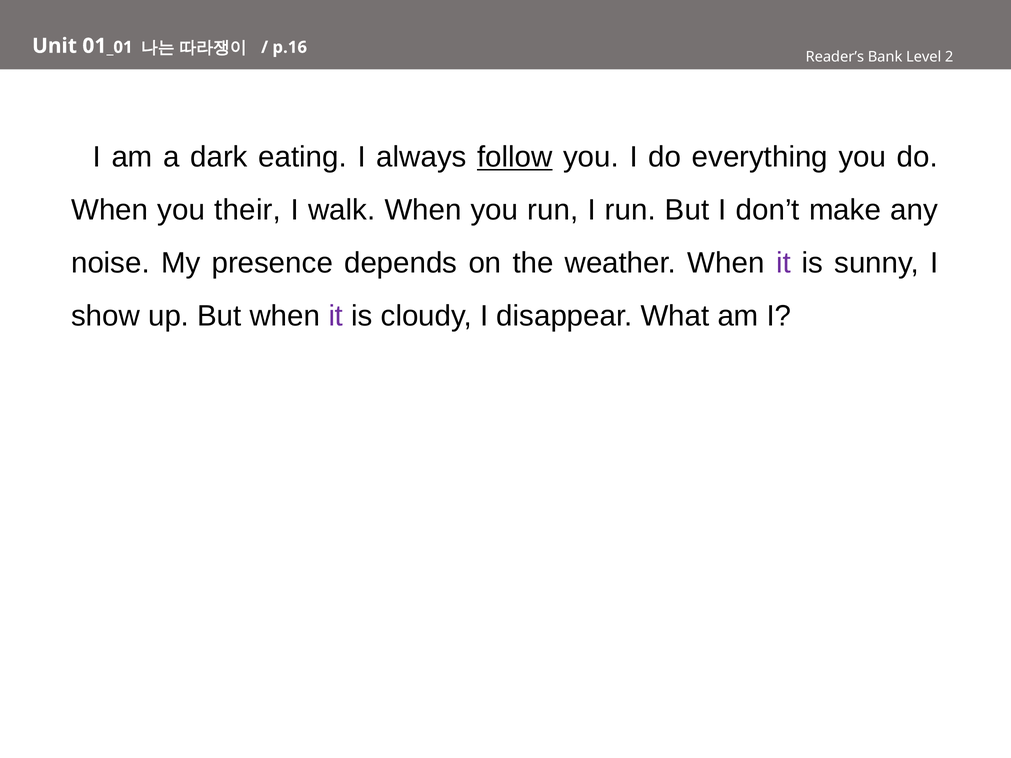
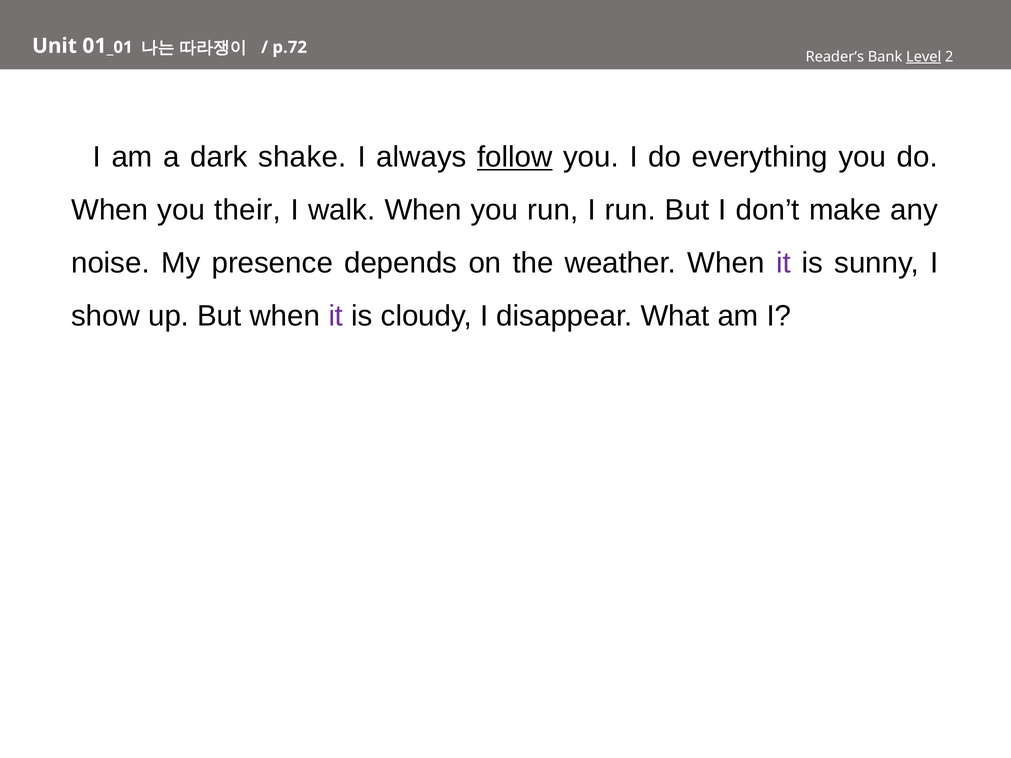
p.16: p.16 -> p.72
Level underline: none -> present
eating: eating -> shake
